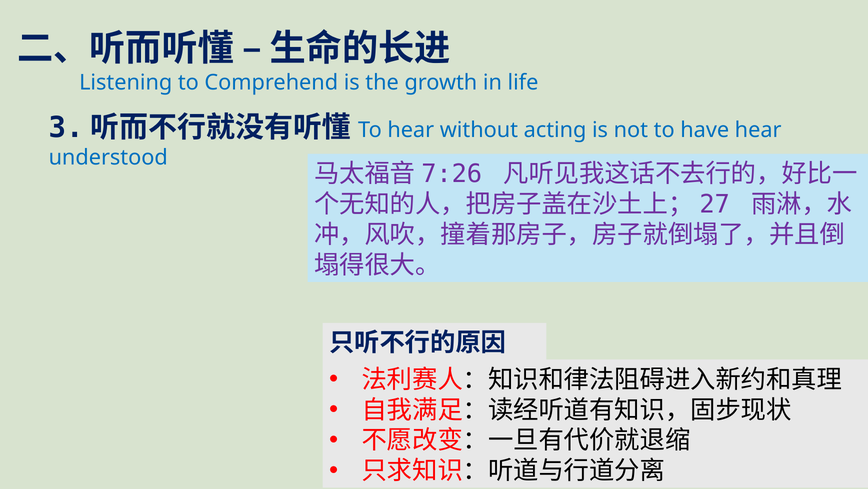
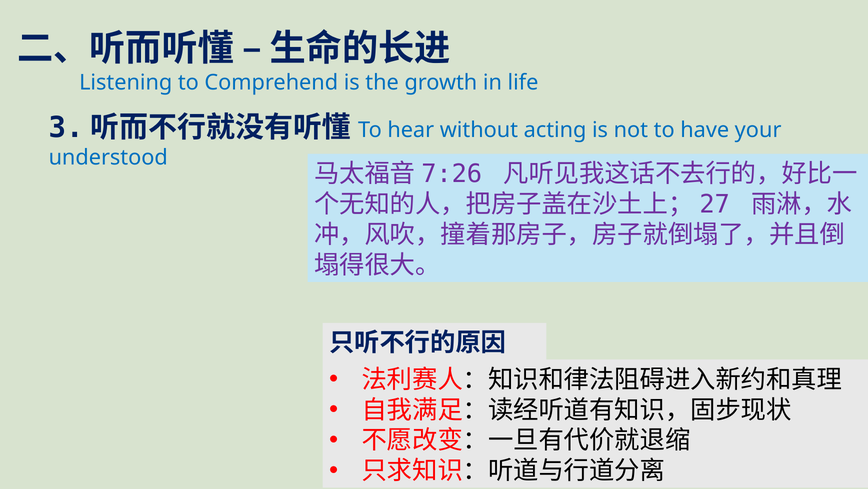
have hear: hear -> your
